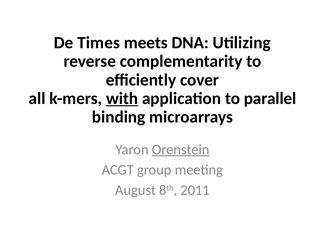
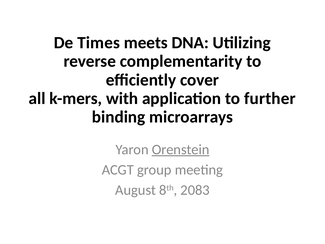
with underline: present -> none
parallel: parallel -> further
2011: 2011 -> 2083
